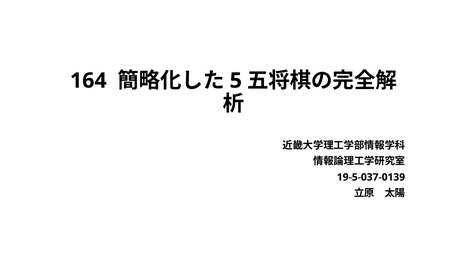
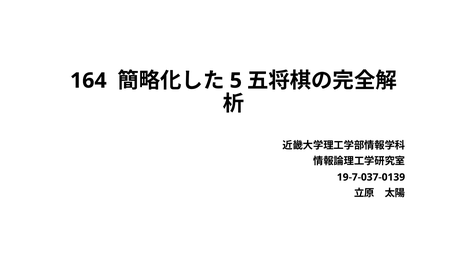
19-5-037-0139: 19-5-037-0139 -> 19-7-037-0139
